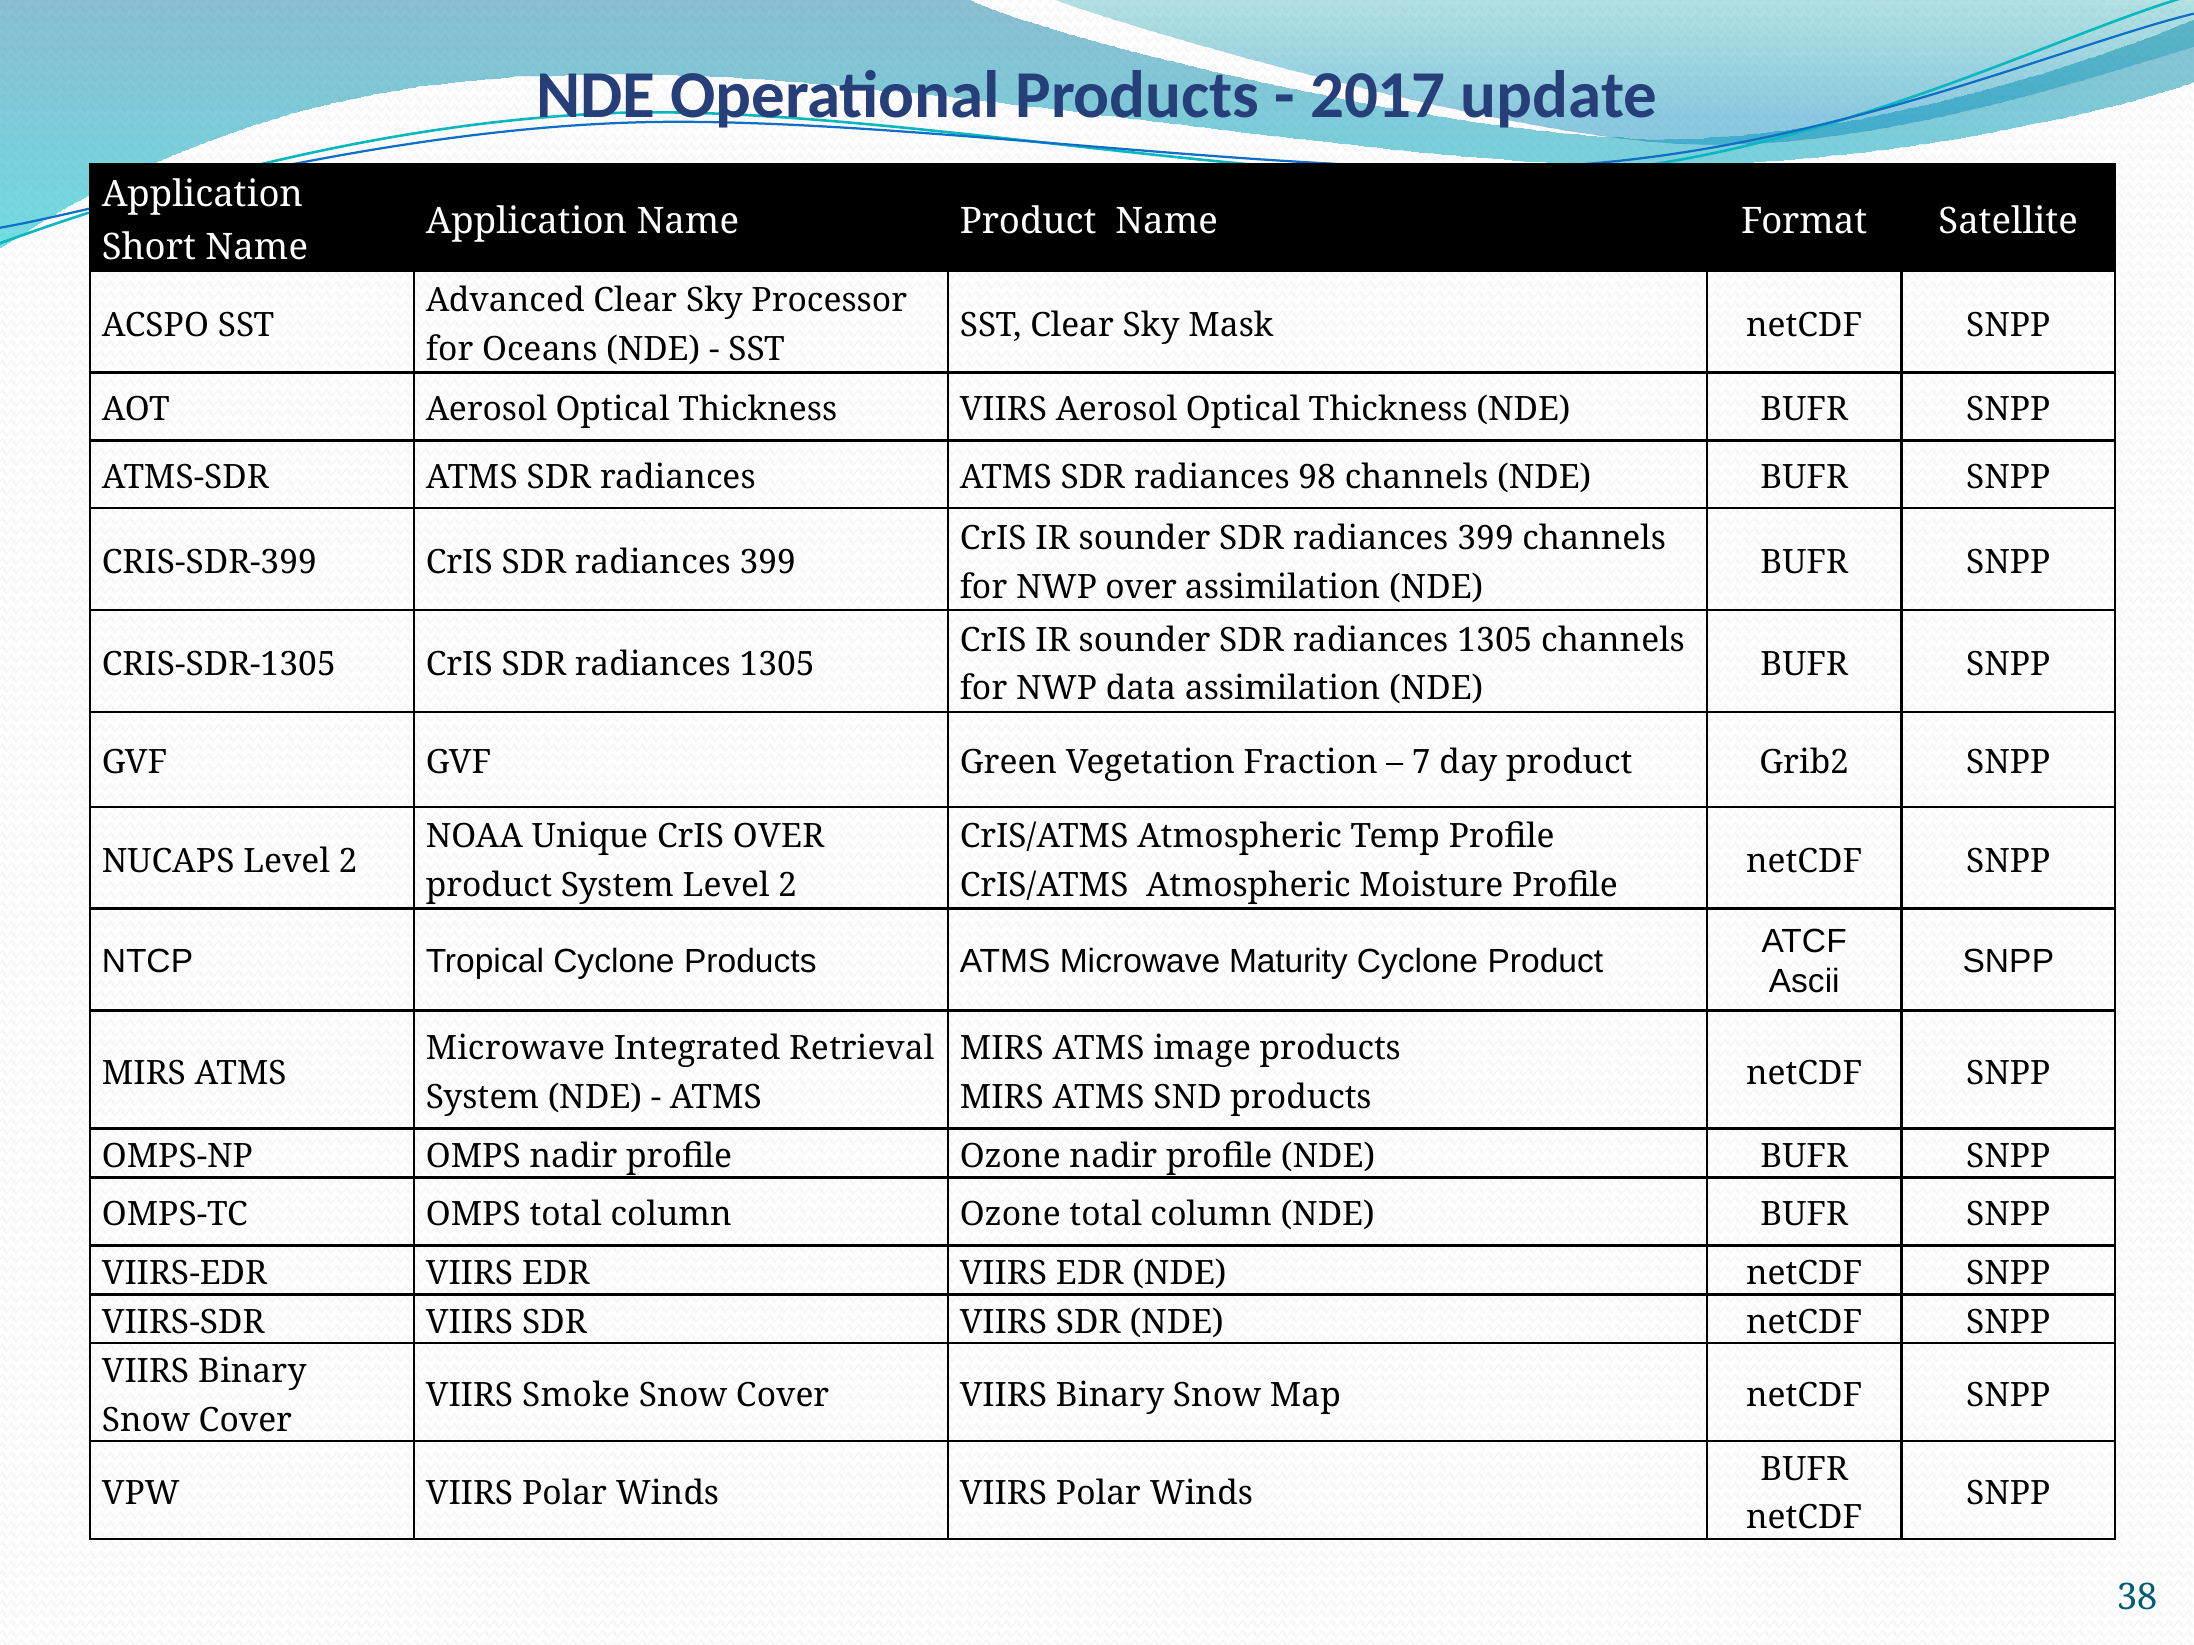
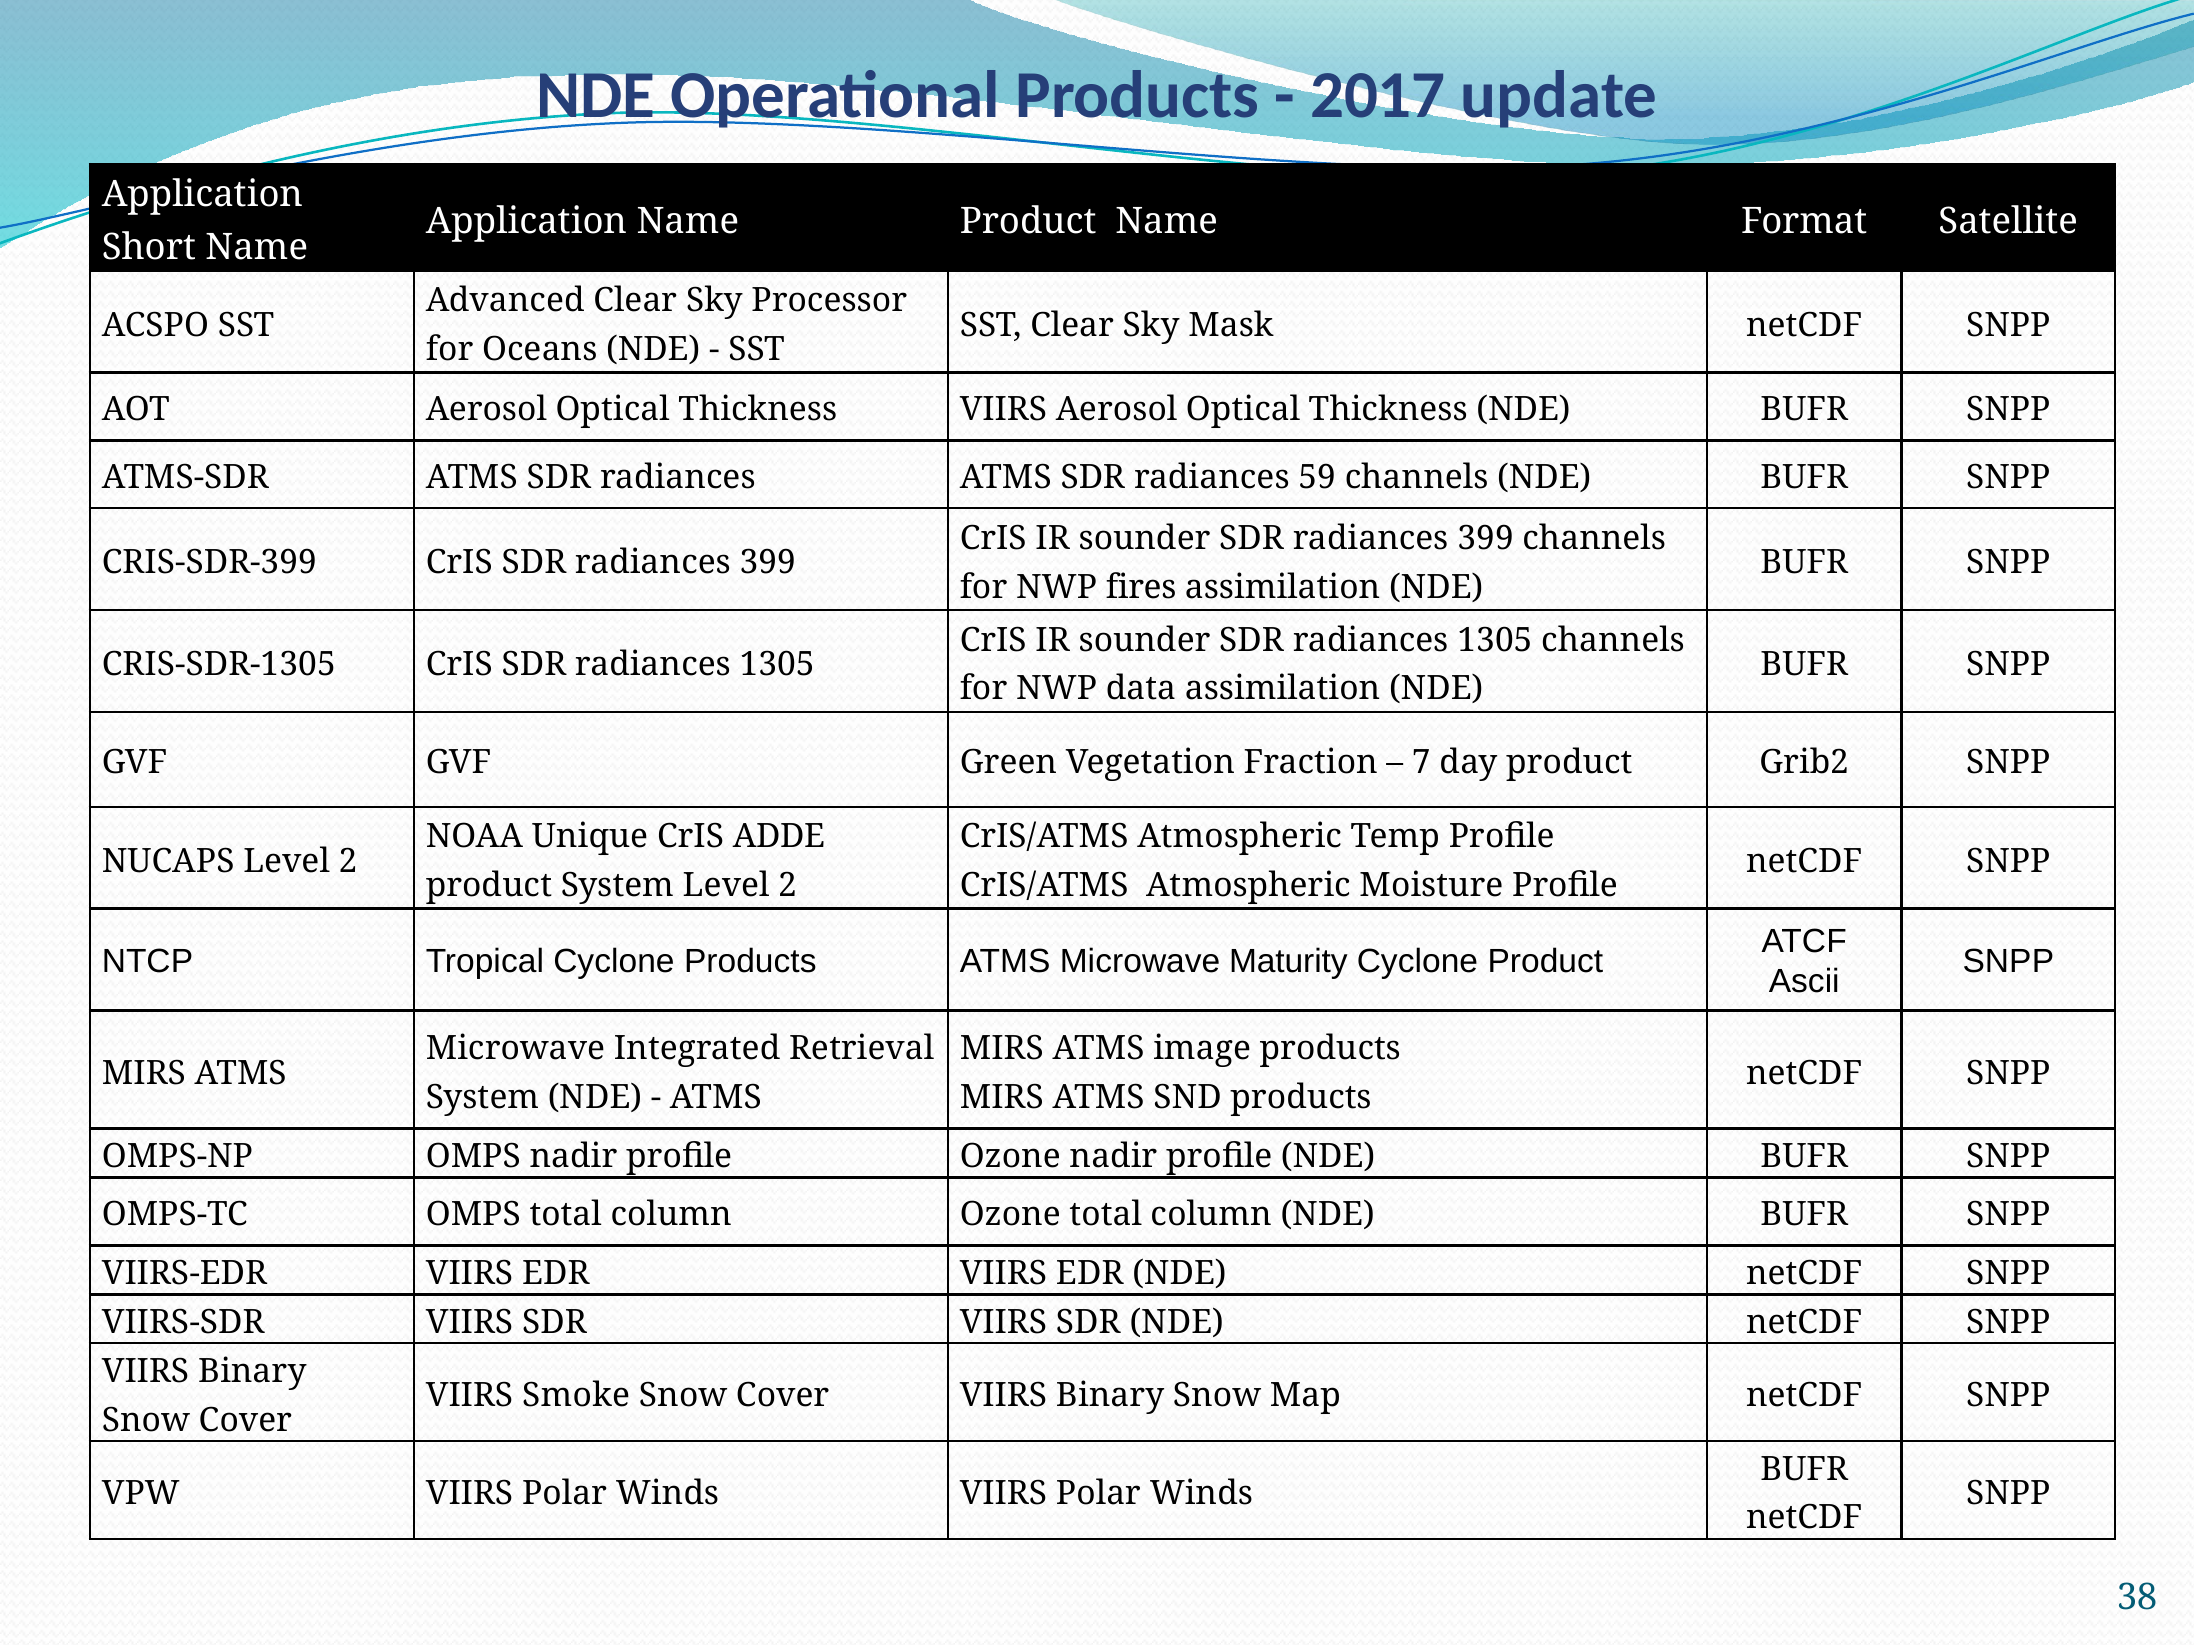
98: 98 -> 59
NWP over: over -> fires
CrIS OVER: OVER -> ADDE
